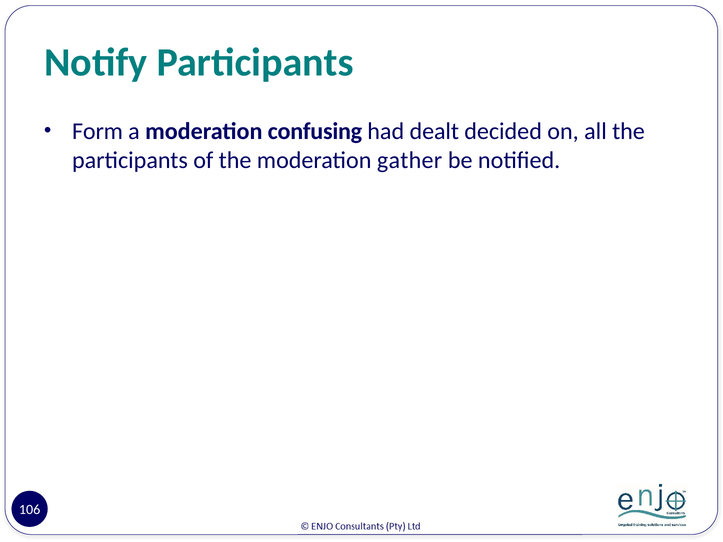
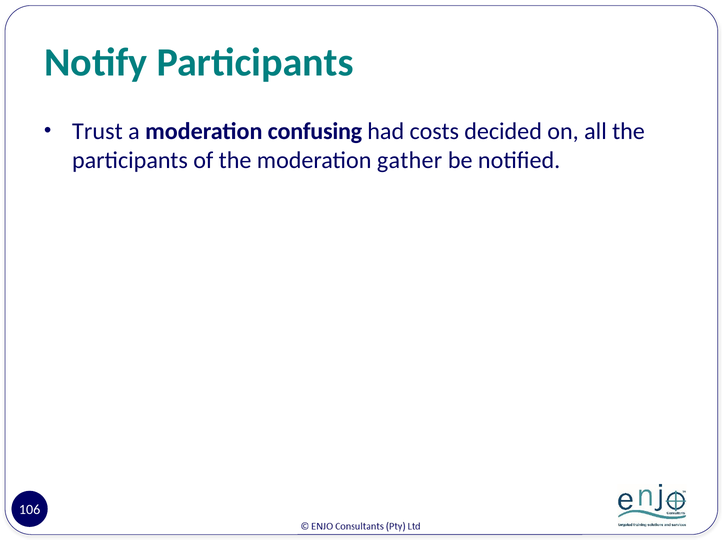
Form: Form -> Trust
dealt: dealt -> costs
